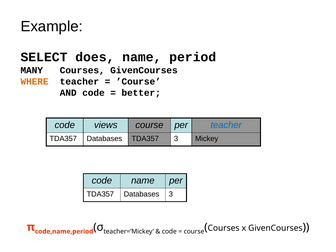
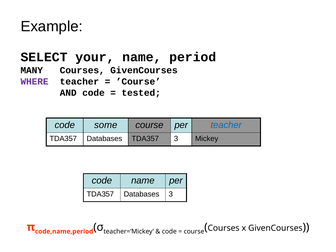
does: does -> your
WHERE colour: orange -> purple
better: better -> tested
views: views -> some
